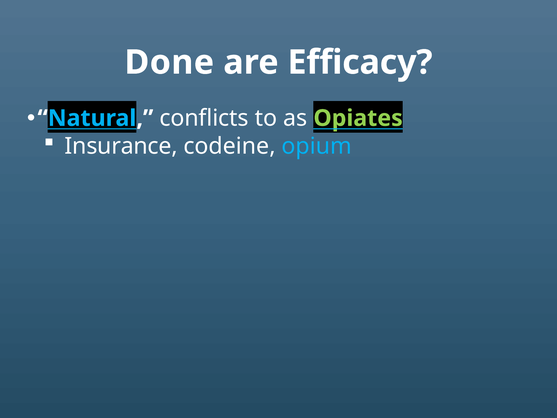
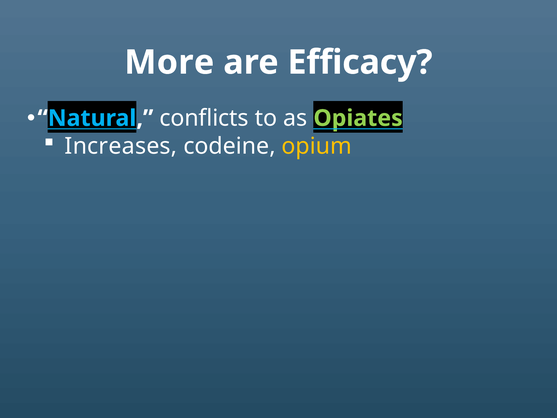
Done: Done -> More
Insurance: Insurance -> Increases
opium colour: light blue -> yellow
